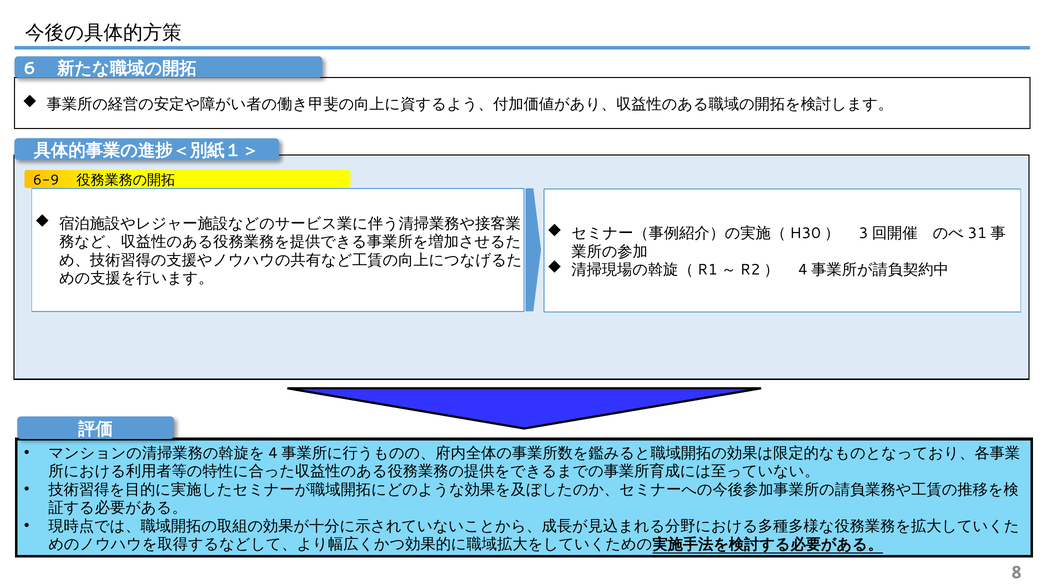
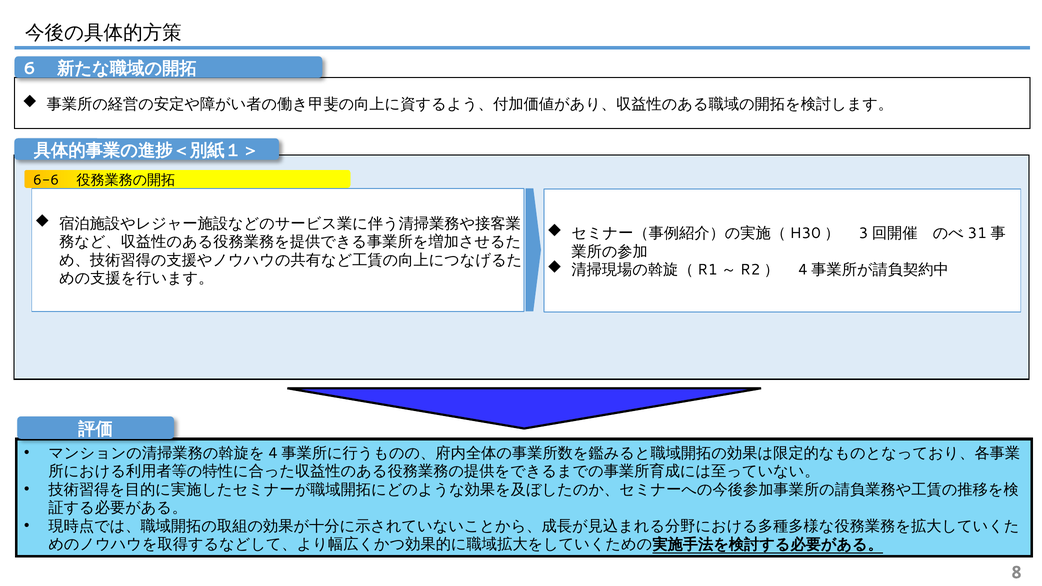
6-9: 6-9 -> 6-6
